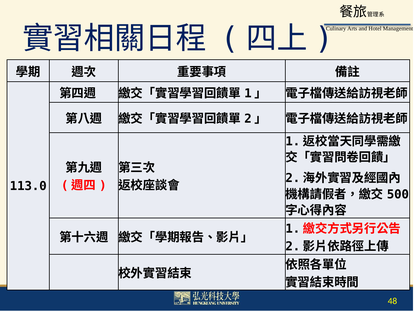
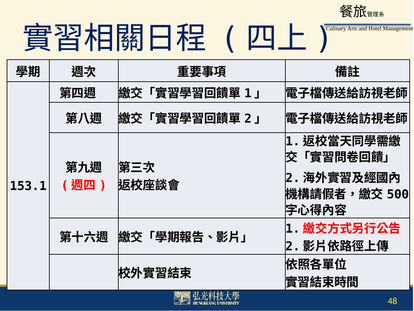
113.0: 113.0 -> 153.1
